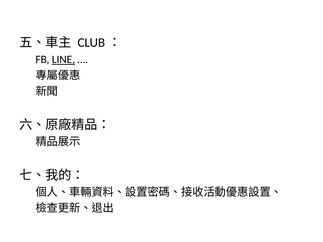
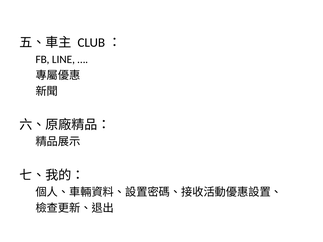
LINE underline: present -> none
